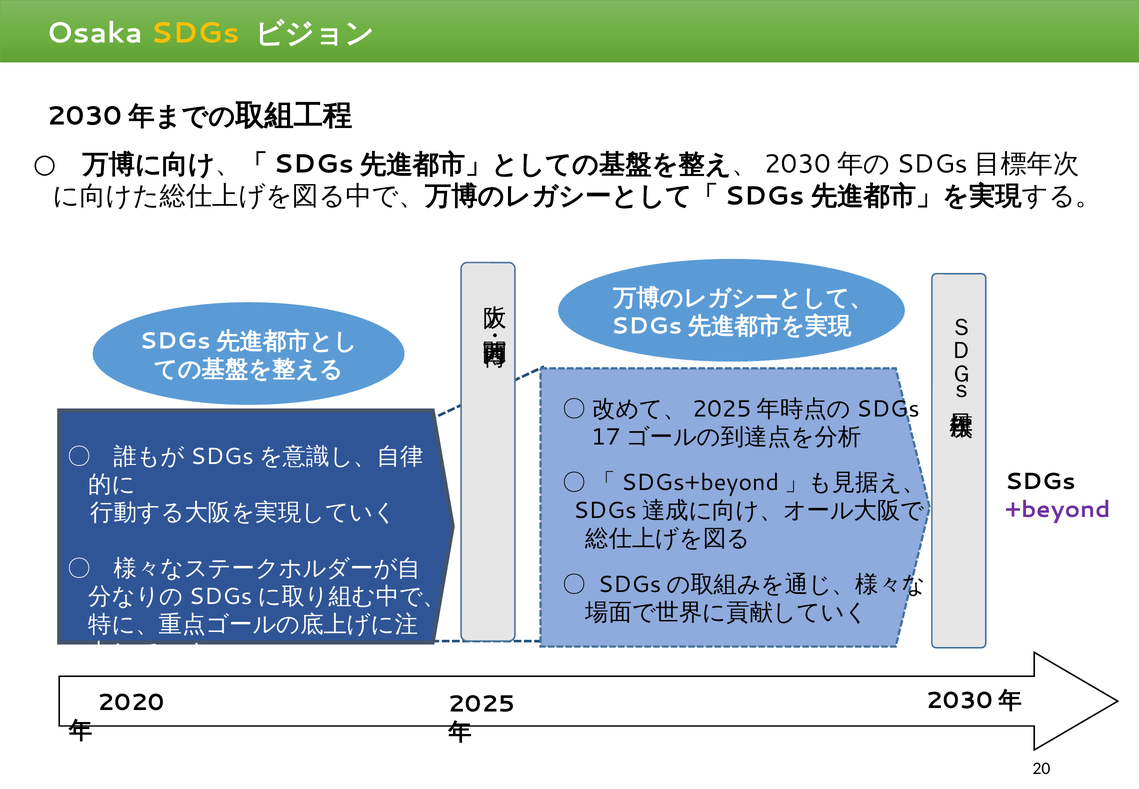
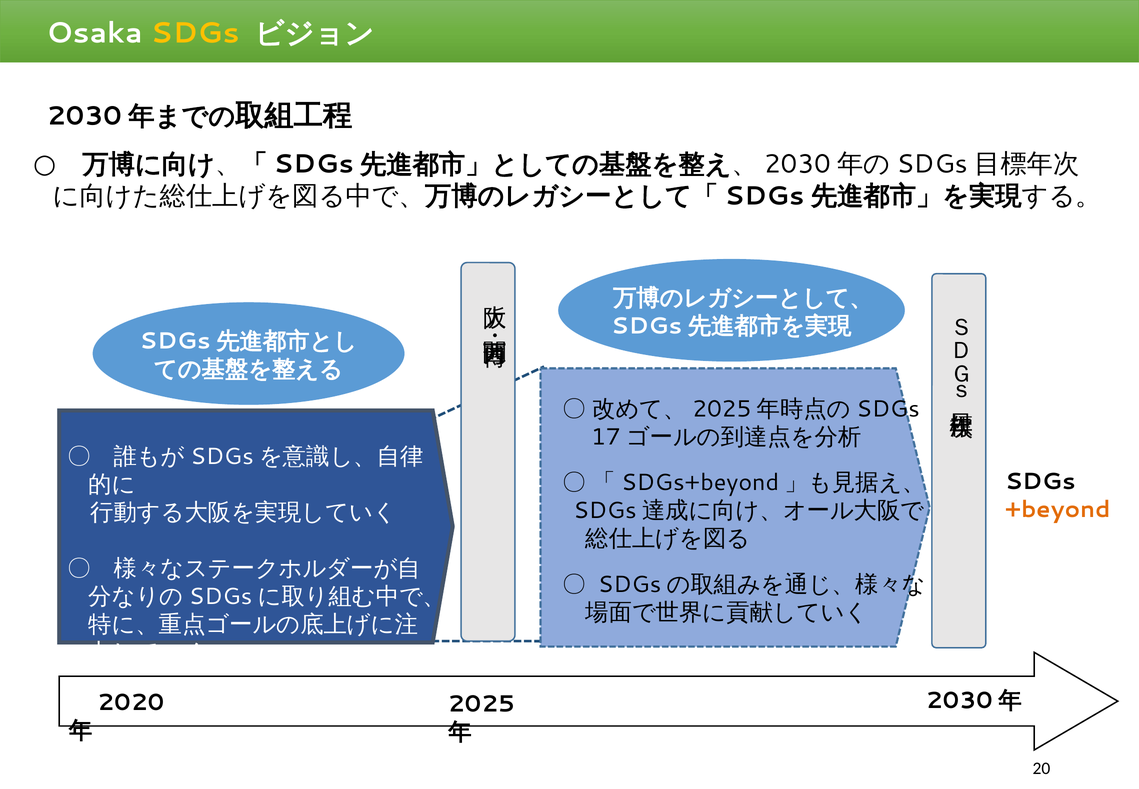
+beyond colour: purple -> orange
